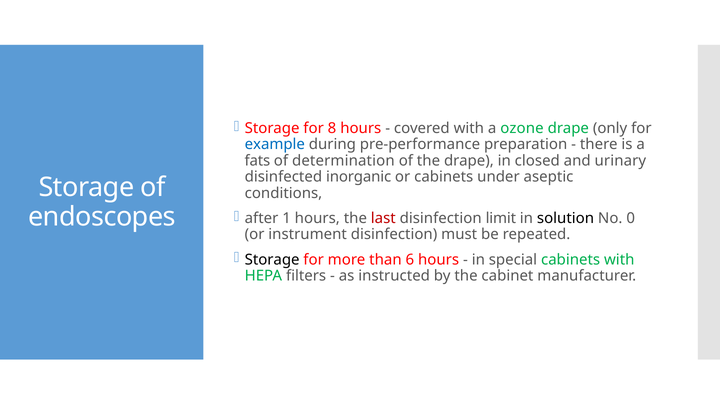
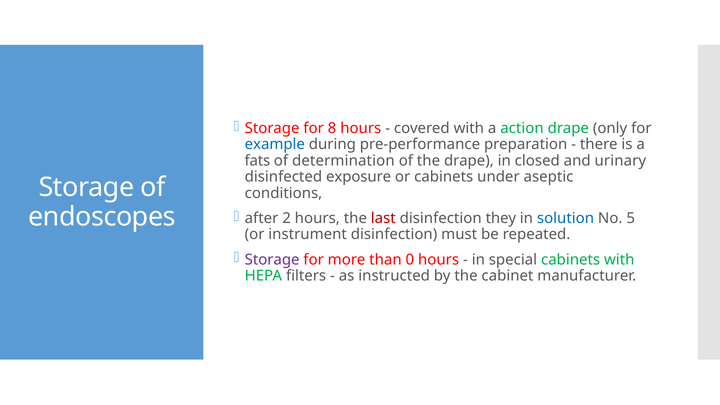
ozone: ozone -> action
inorganic: inorganic -> exposure
1: 1 -> 2
limit: limit -> they
solution colour: black -> blue
0: 0 -> 5
Storage at (272, 260) colour: black -> purple
6: 6 -> 0
